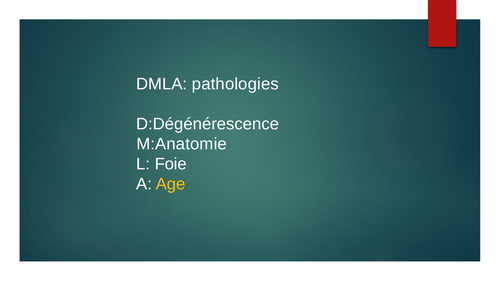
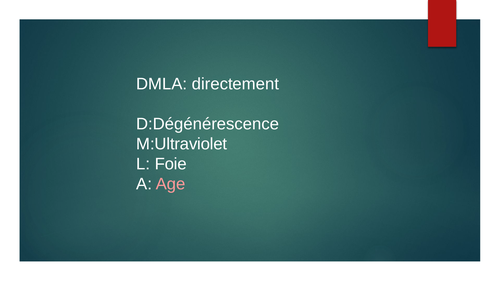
pathologies: pathologies -> directement
M:Anatomie: M:Anatomie -> M:Ultraviolet
Age colour: yellow -> pink
